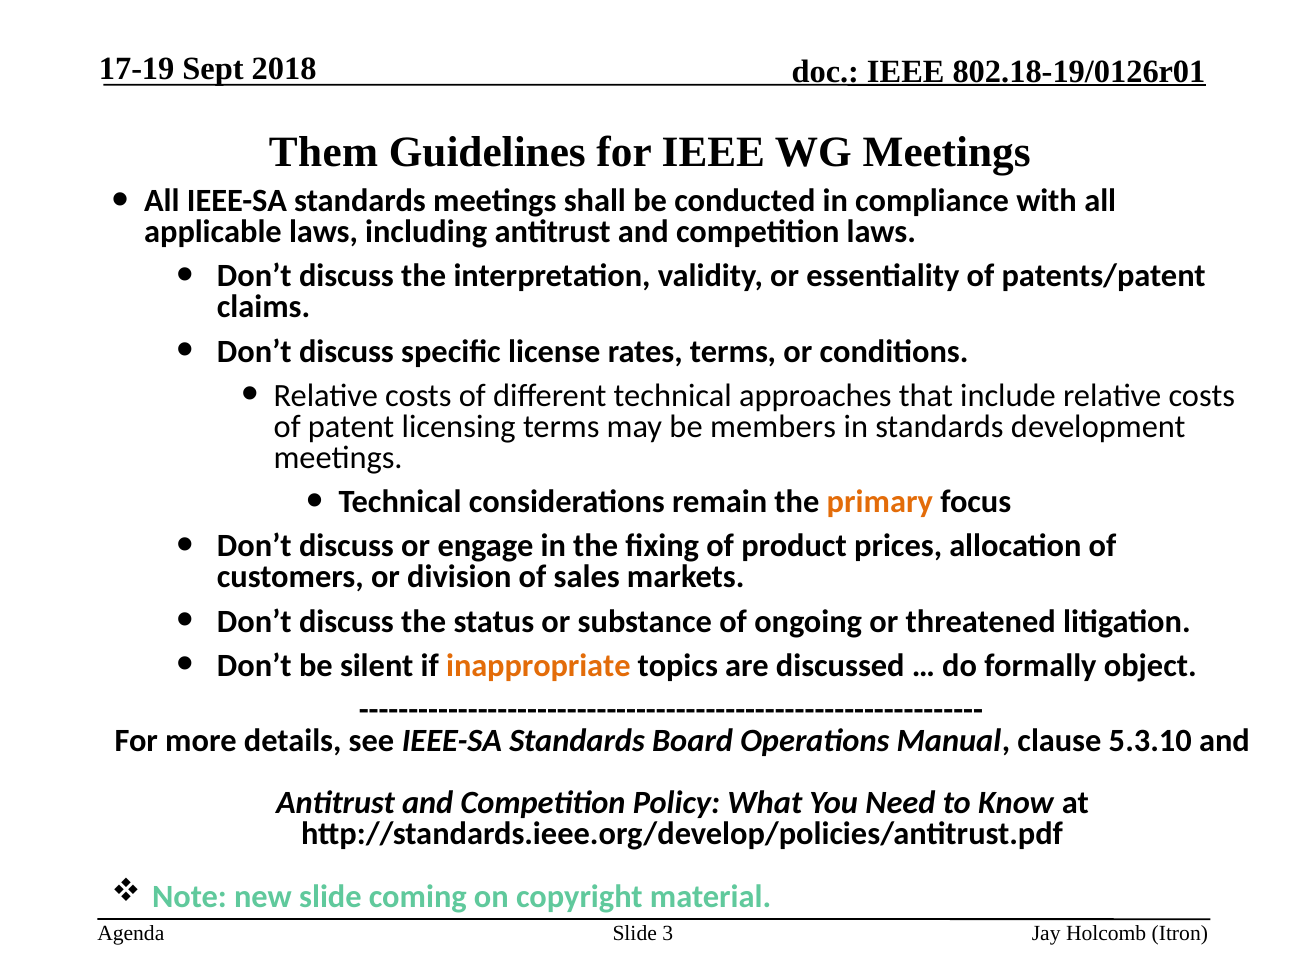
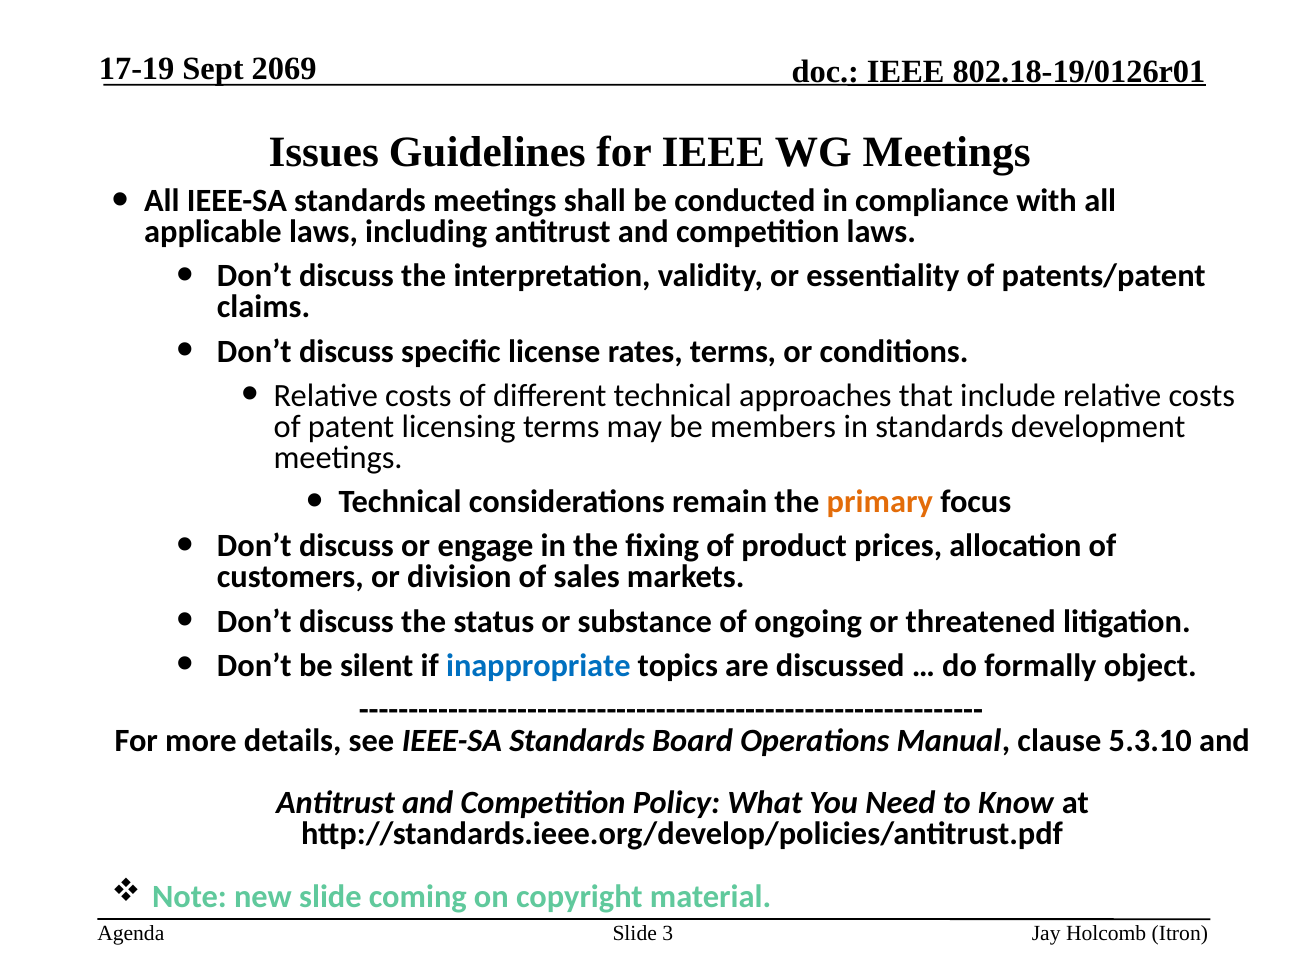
2018: 2018 -> 2069
Them: Them -> Issues
inappropriate colour: orange -> blue
